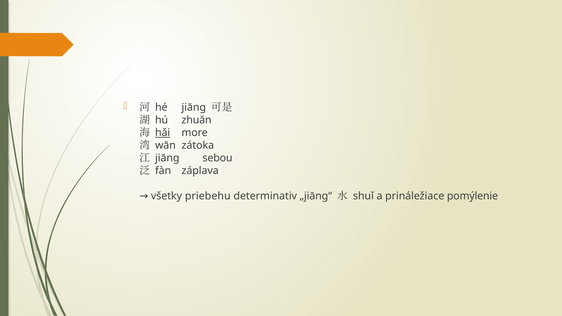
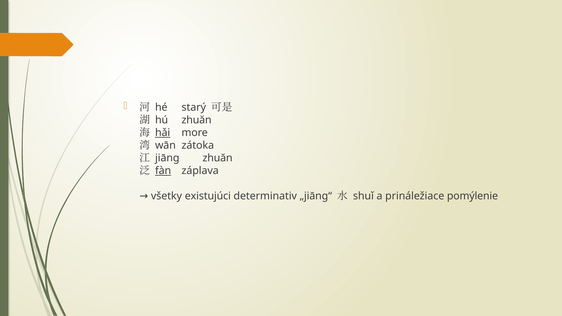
hé jiāng: jiāng -> starý
jiāng sebou: sebou -> zhuăn
fàn underline: none -> present
priebehu: priebehu -> existujúci
